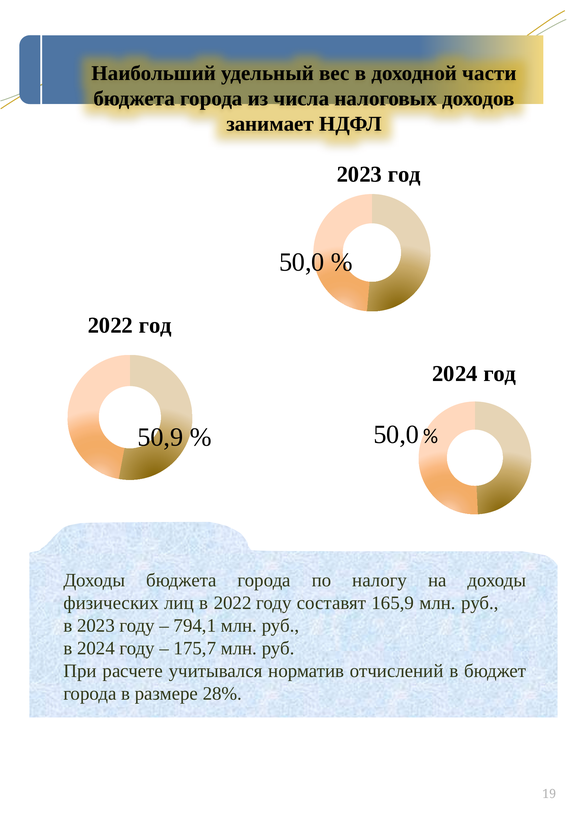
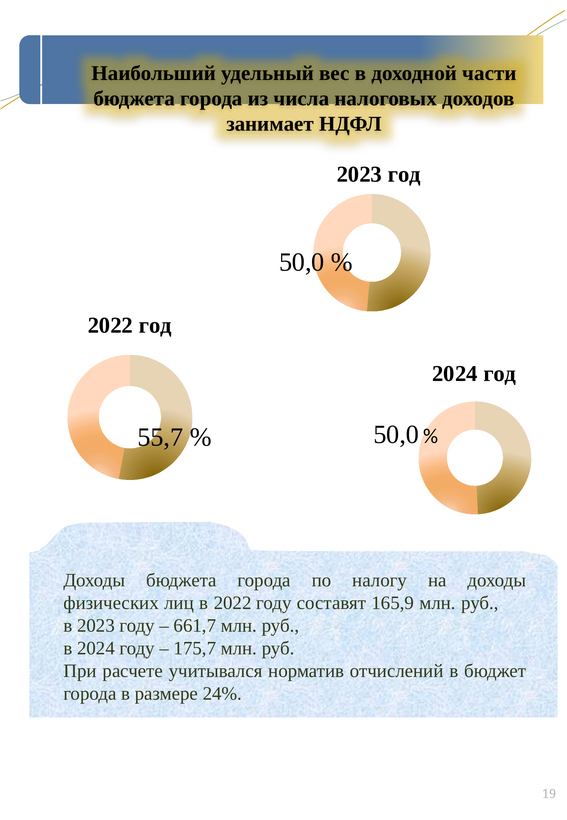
50,9: 50,9 -> 55,7
794,1: 794,1 -> 661,7
28%: 28% -> 24%
